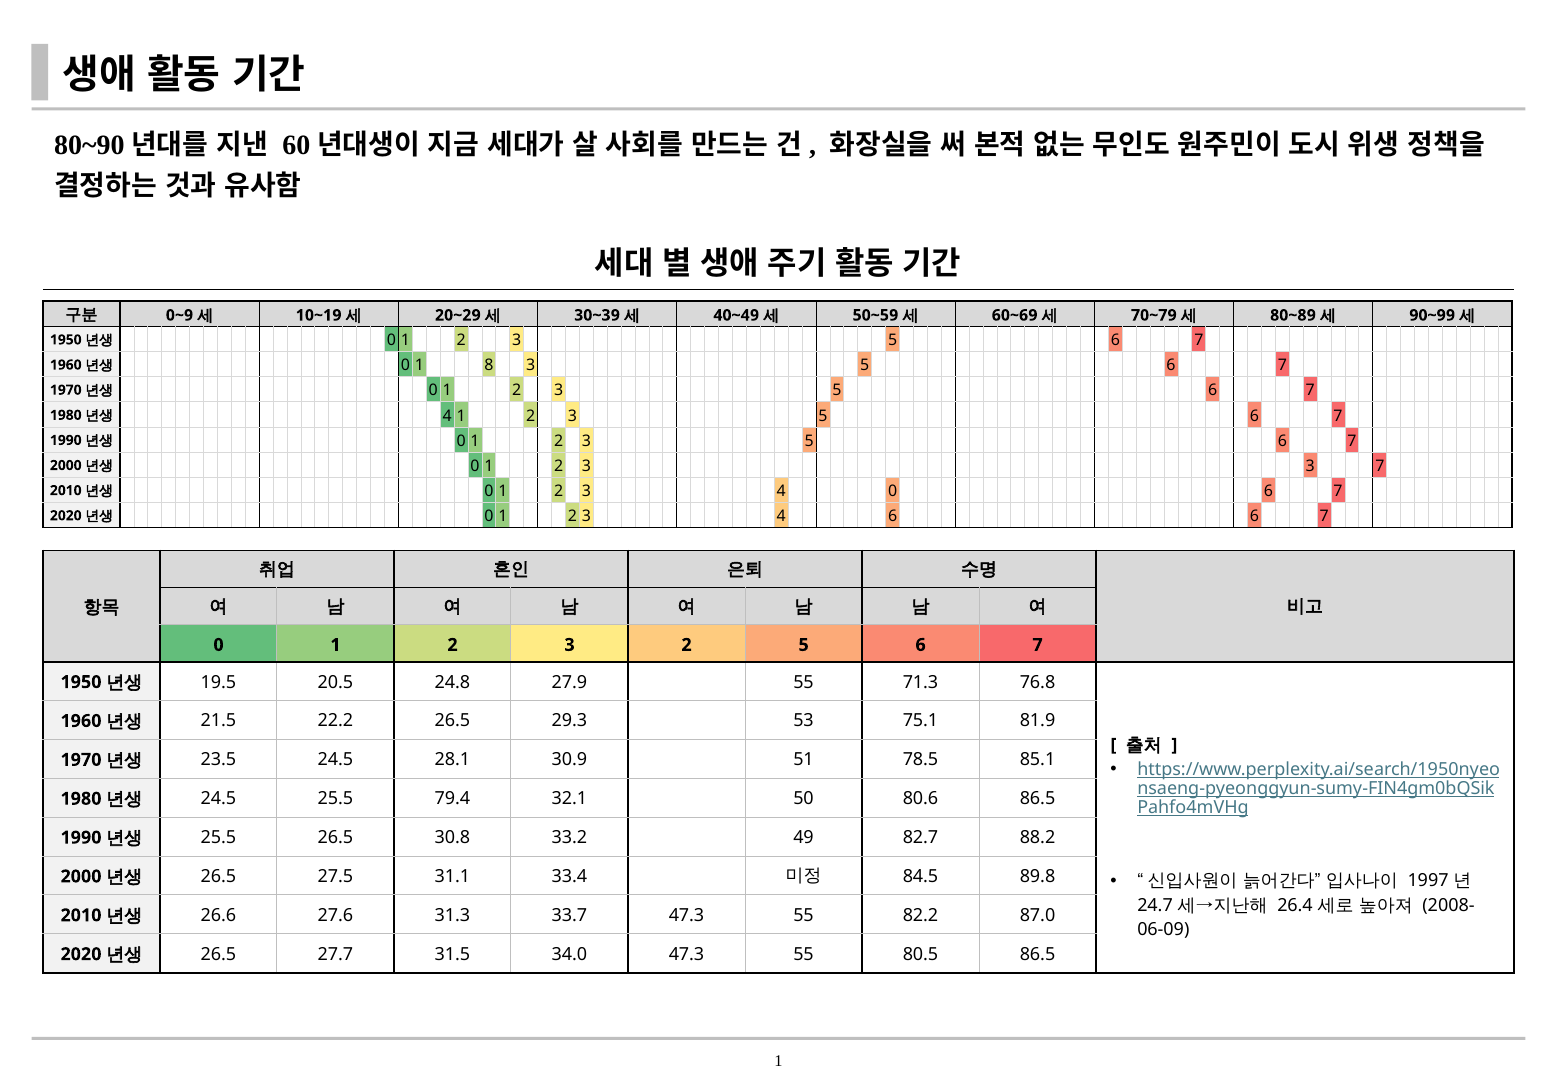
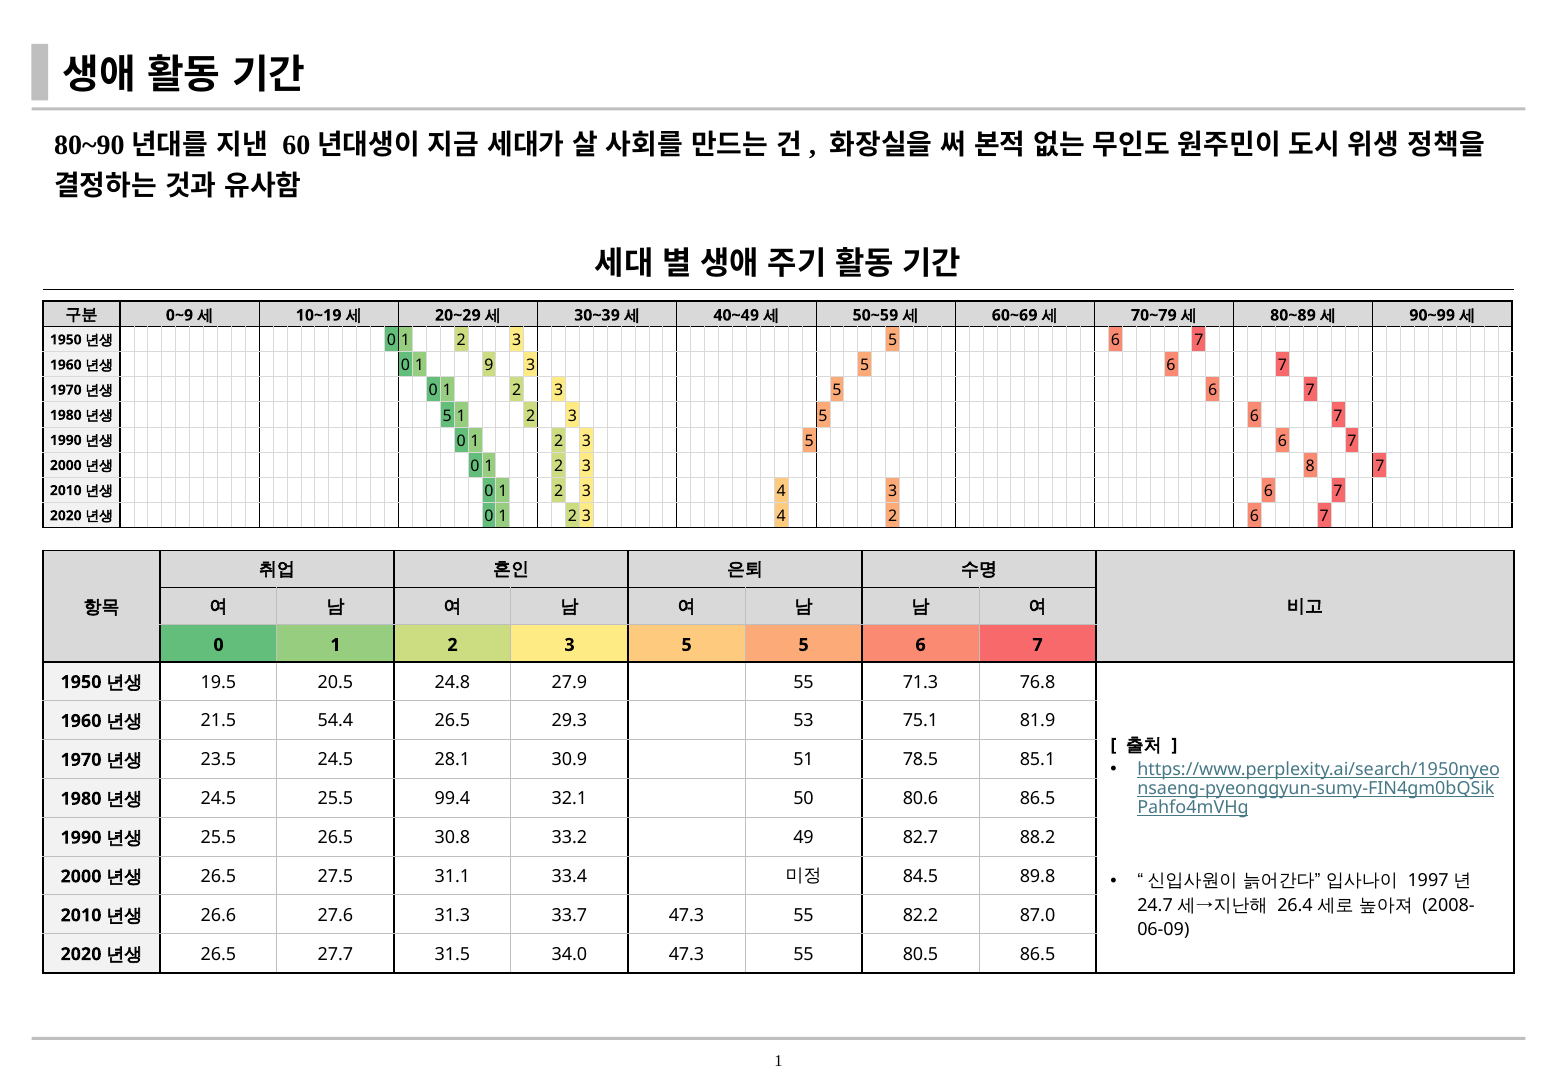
8: 8 -> 9
4 at (447, 416): 4 -> 5
3 3: 3 -> 8
4 0: 0 -> 3
4 6: 6 -> 2
2 at (687, 645): 2 -> 5
22.2: 22.2 -> 54.4
79.4: 79.4 -> 99.4
